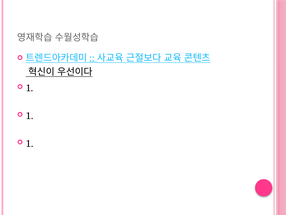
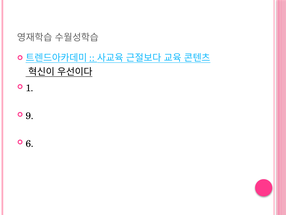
1 at (30, 116): 1 -> 9
1 at (30, 143): 1 -> 6
